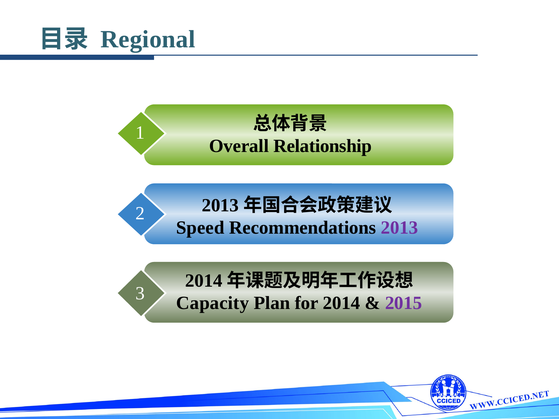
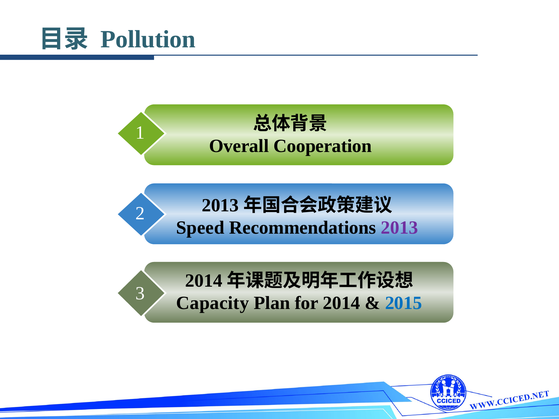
Regional: Regional -> Pollution
Relationship: Relationship -> Cooperation
2015 colour: purple -> blue
